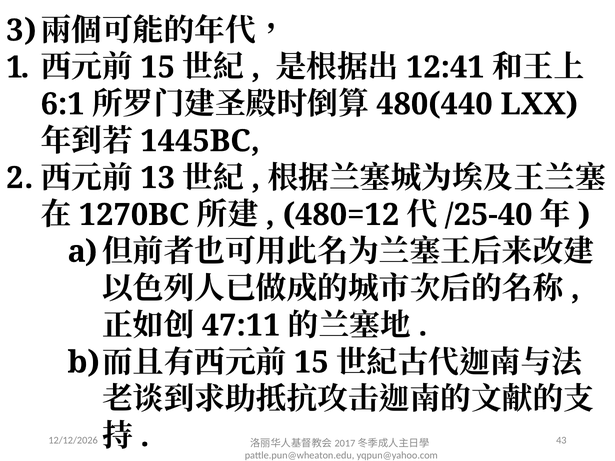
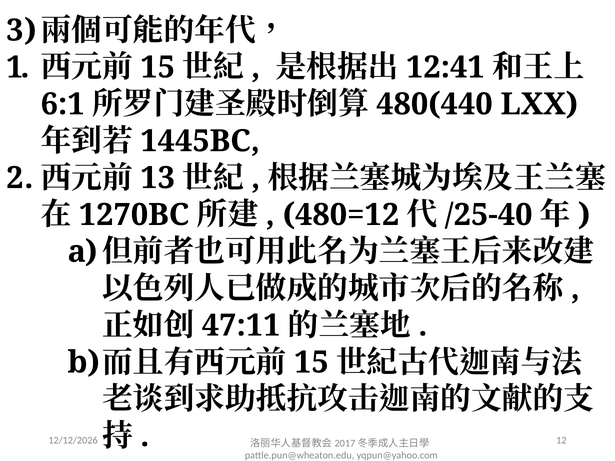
43: 43 -> 12
